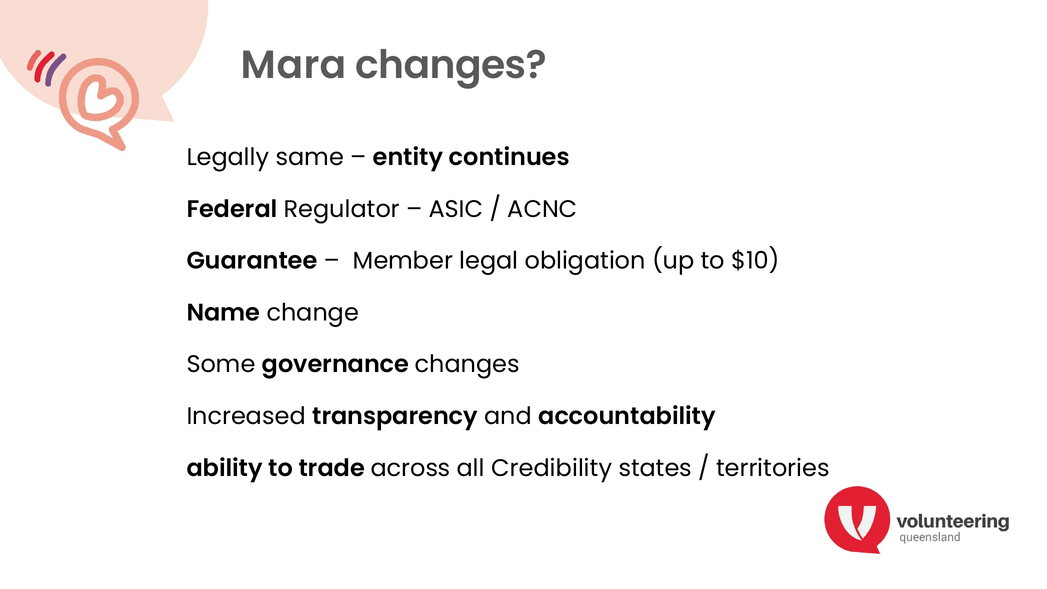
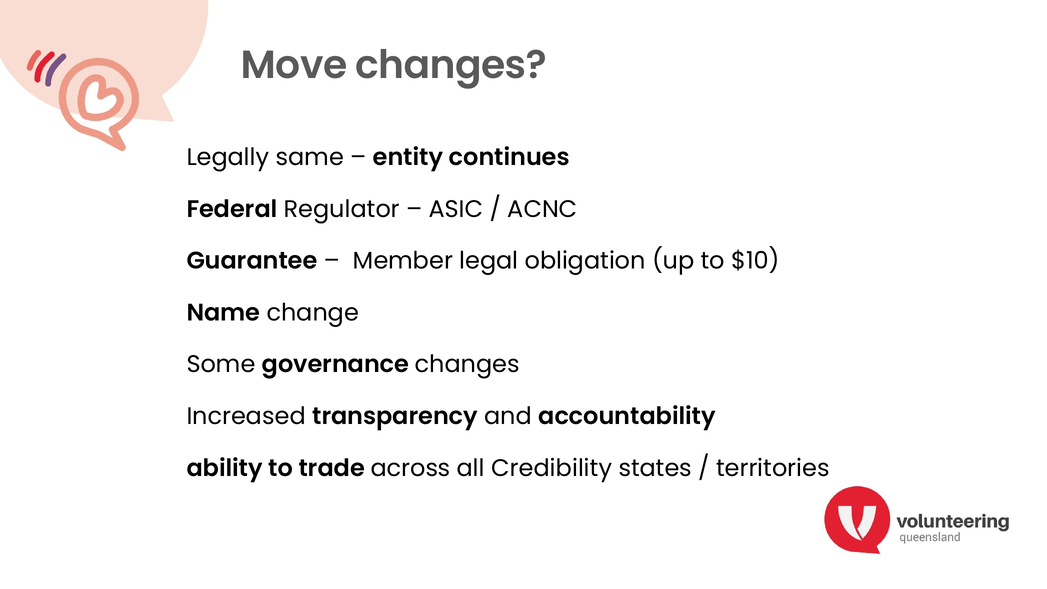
Mara: Mara -> Move
